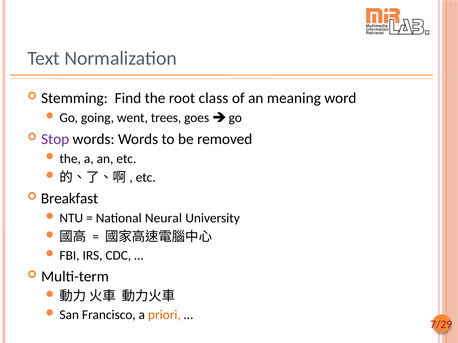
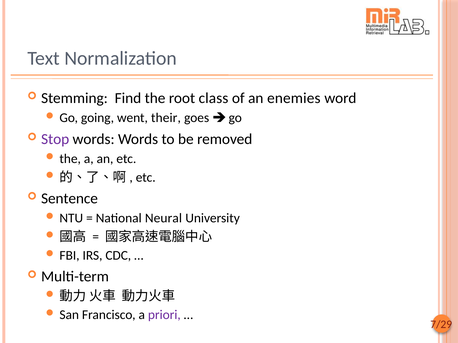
meaning: meaning -> enemies
trees: trees -> their
Breakfast: Breakfast -> Sentence
priori colour: orange -> purple
